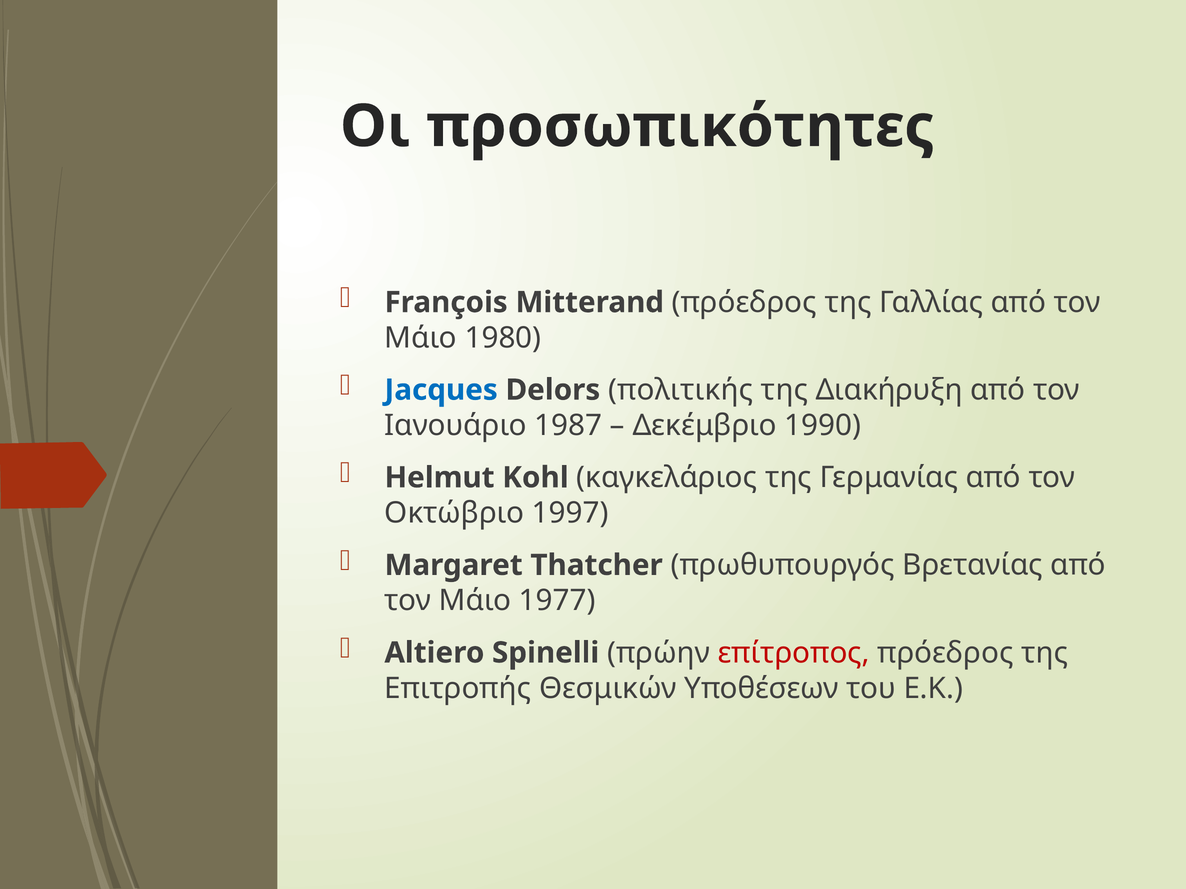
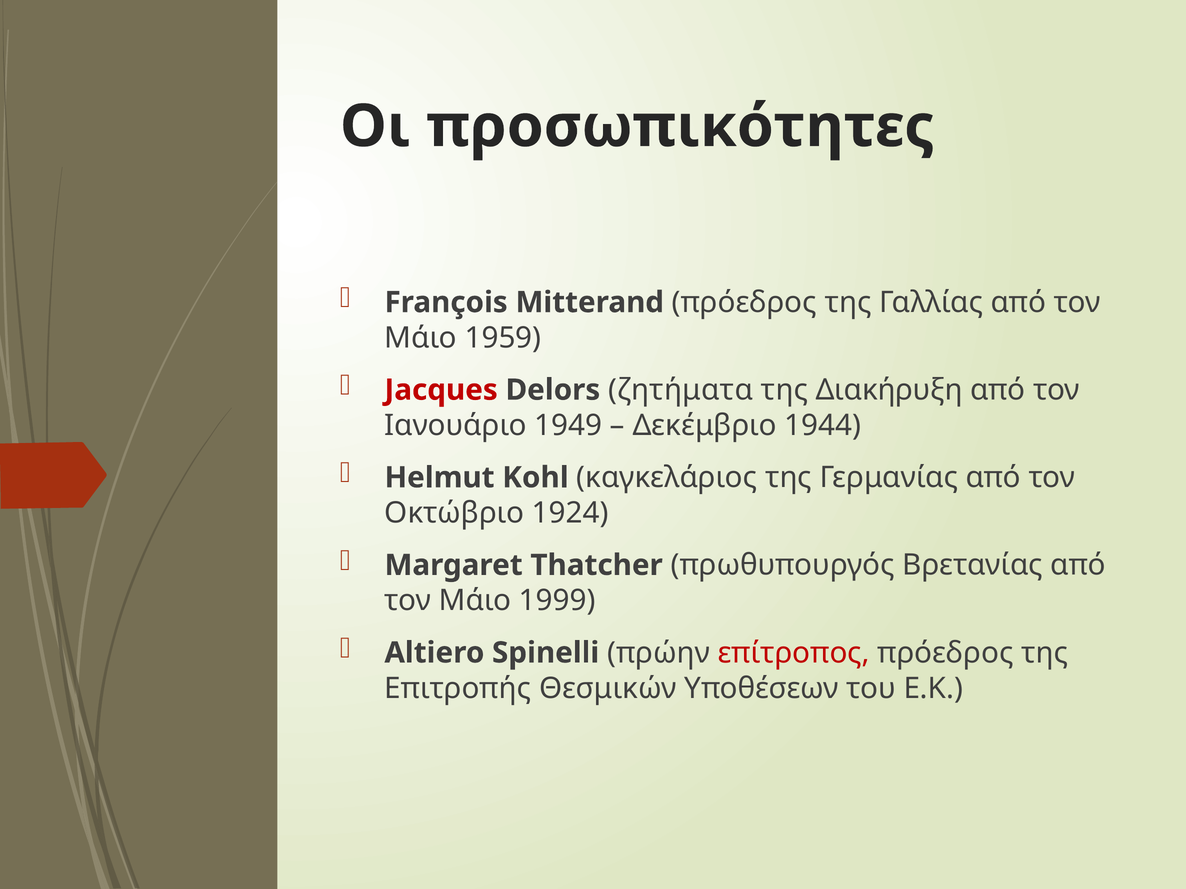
1980: 1980 -> 1959
Jacques colour: blue -> red
πολιτικής: πολιτικής -> ζητήματα
1987: 1987 -> 1949
1990: 1990 -> 1944
1997: 1997 -> 1924
1977: 1977 -> 1999
